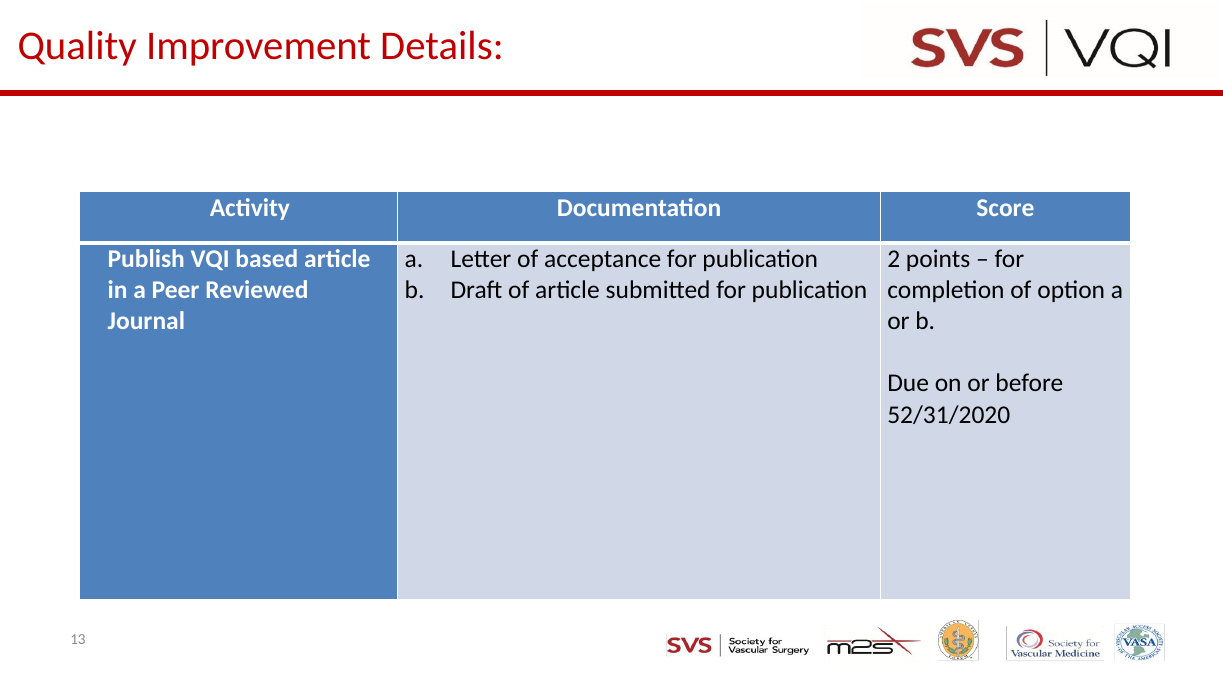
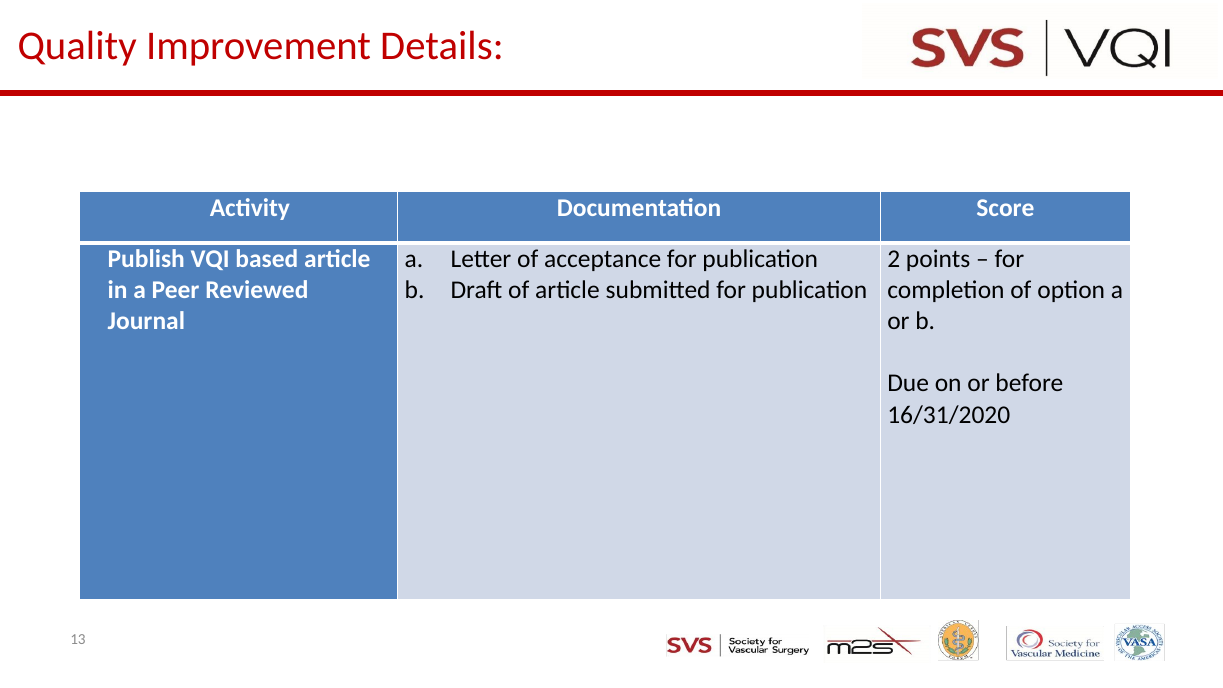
52/31/2020: 52/31/2020 -> 16/31/2020
